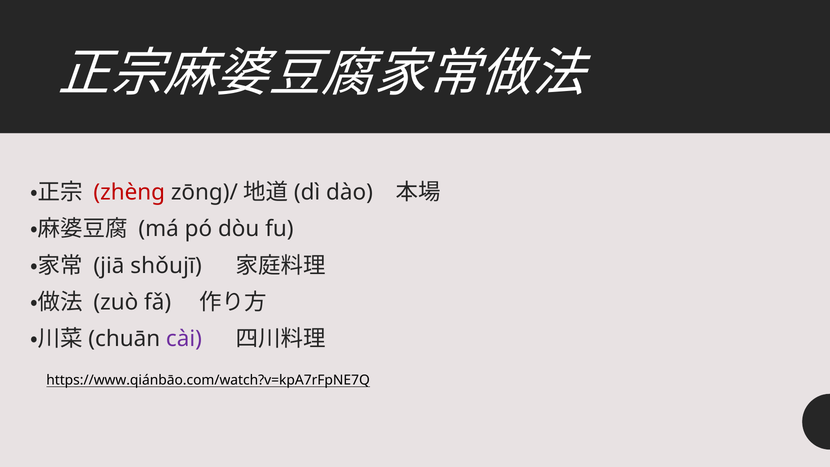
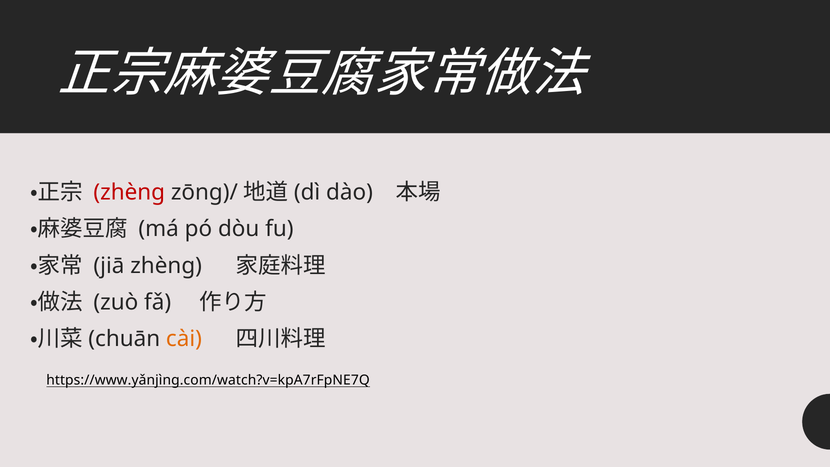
jiā shǒujī: shǒujī -> zhèng
cài colour: purple -> orange
https://www.qiánbāo.com/watch?v=kpA7rFpNE7Q: https://www.qiánbāo.com/watch?v=kpA7rFpNE7Q -> https://www.yǎnjìng.com/watch?v=kpA7rFpNE7Q
